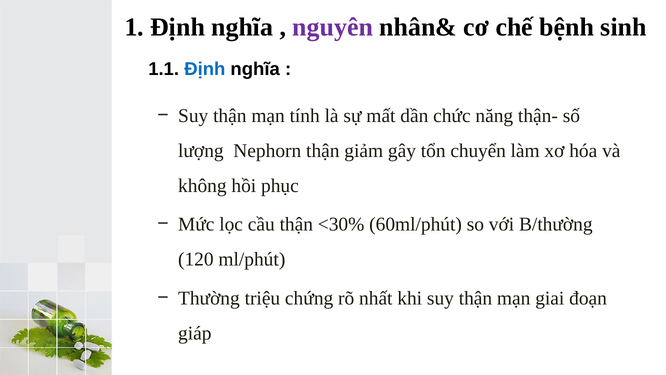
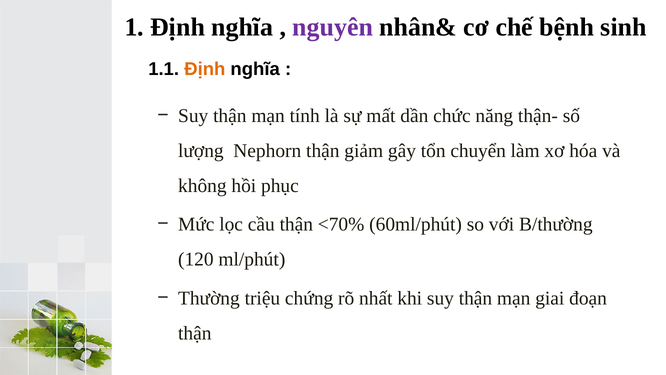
Định at (205, 69) colour: blue -> orange
<30%: <30% -> <70%
giáp at (195, 333): giáp -> thận
